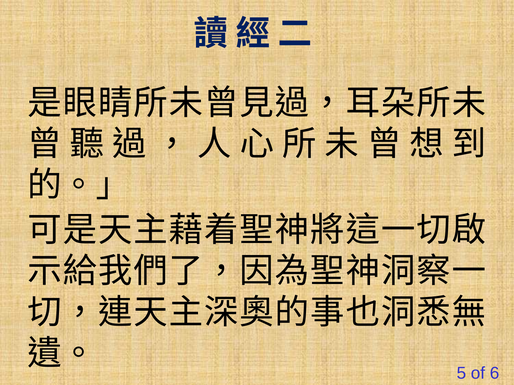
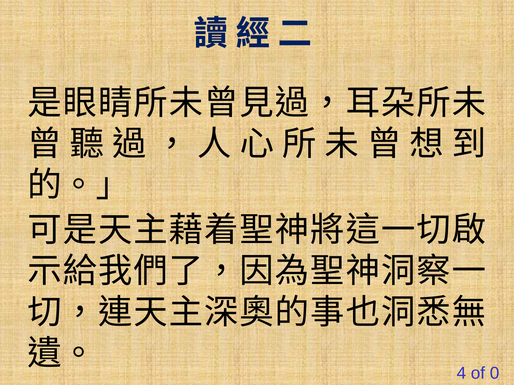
5: 5 -> 4
6: 6 -> 0
